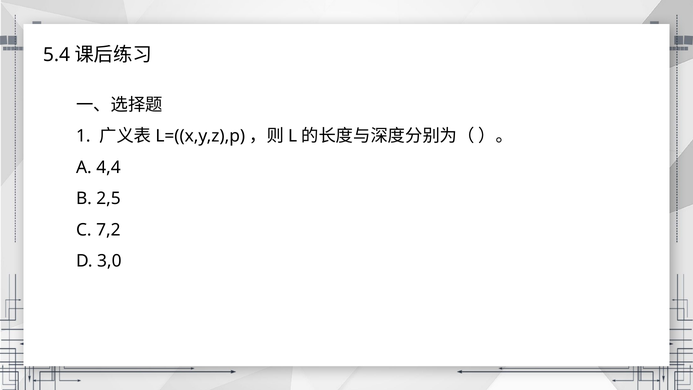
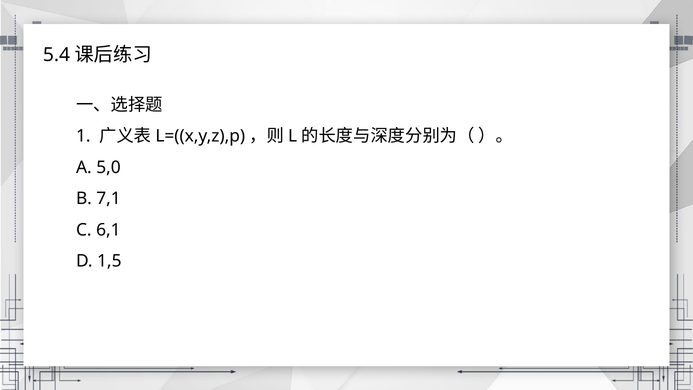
4,4: 4,4 -> 5,0
2,5: 2,5 -> 7,1
7,2: 7,2 -> 6,1
3,0: 3,0 -> 1,5
